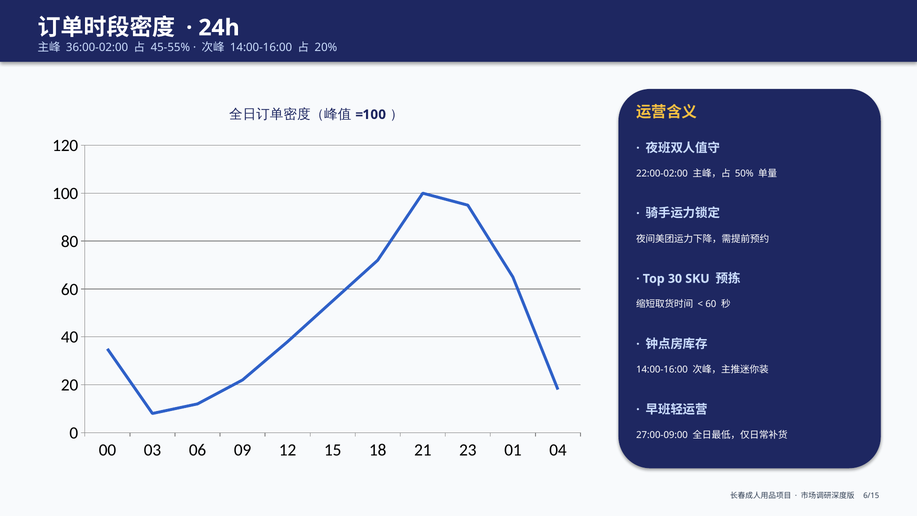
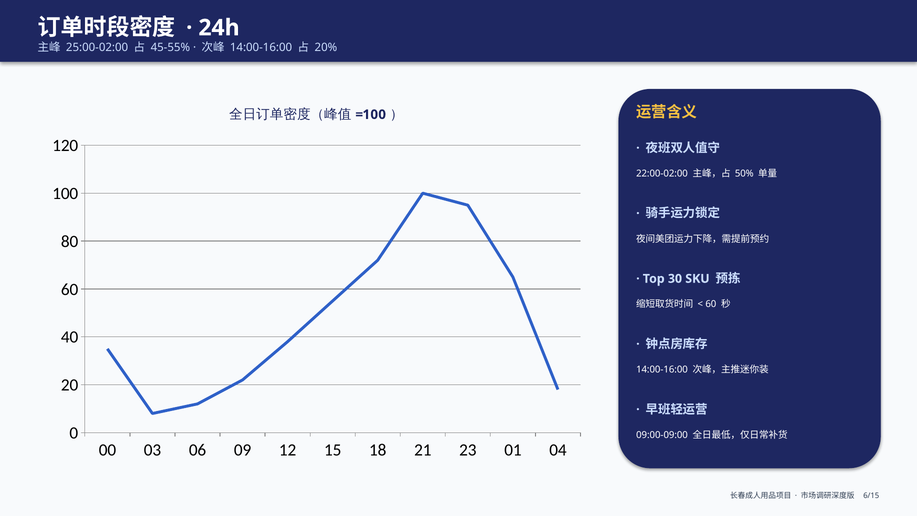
36:00-02:00: 36:00-02:00 -> 25:00-02:00
27:00-09:00: 27:00-09:00 -> 09:00-09:00
